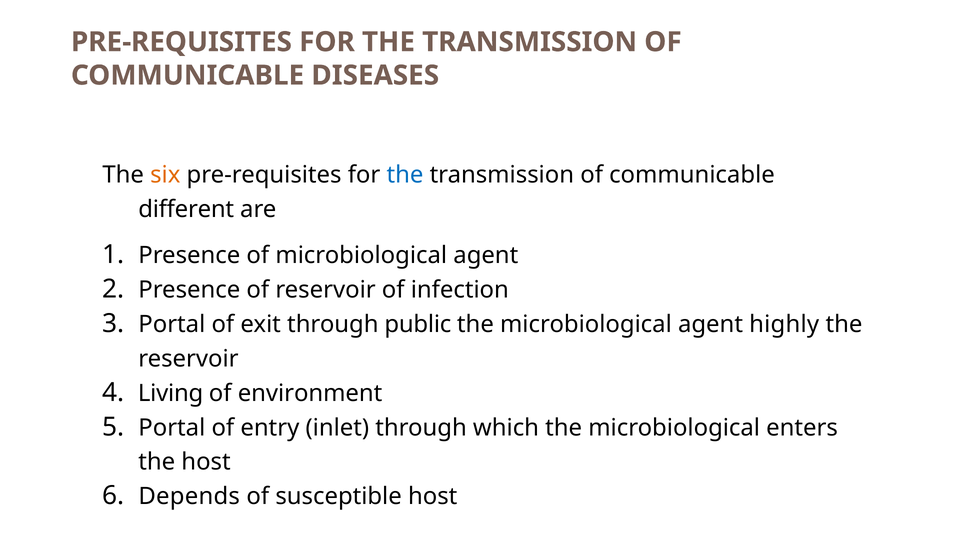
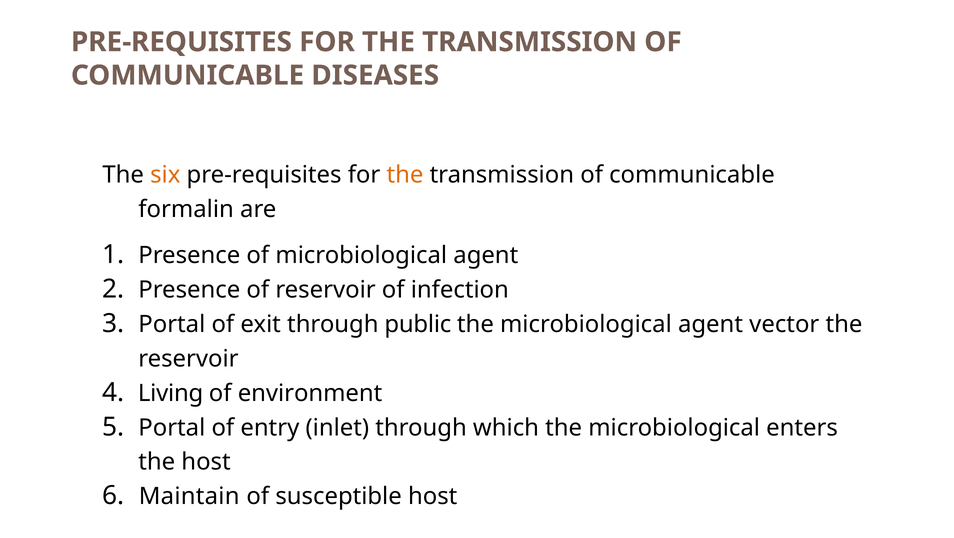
the at (405, 175) colour: blue -> orange
different: different -> formalin
highly: highly -> vector
Depends: Depends -> Maintain
